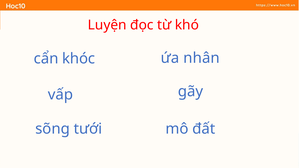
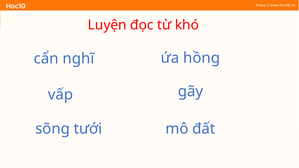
nhân: nhân -> hồng
khóc: khóc -> nghĩ
